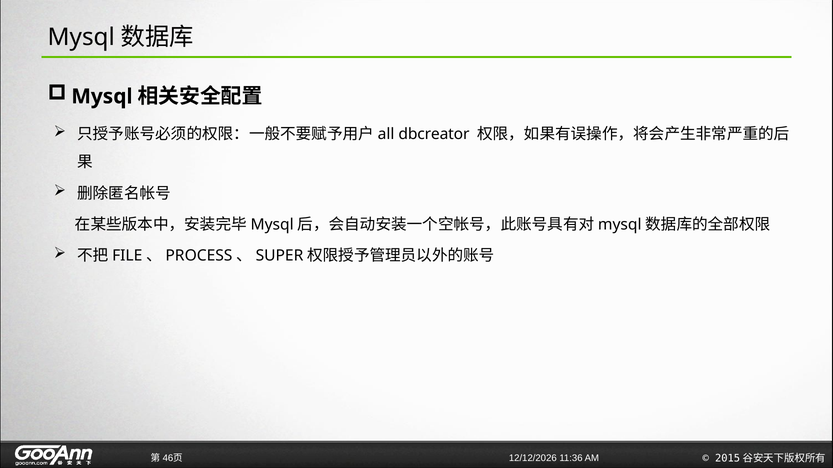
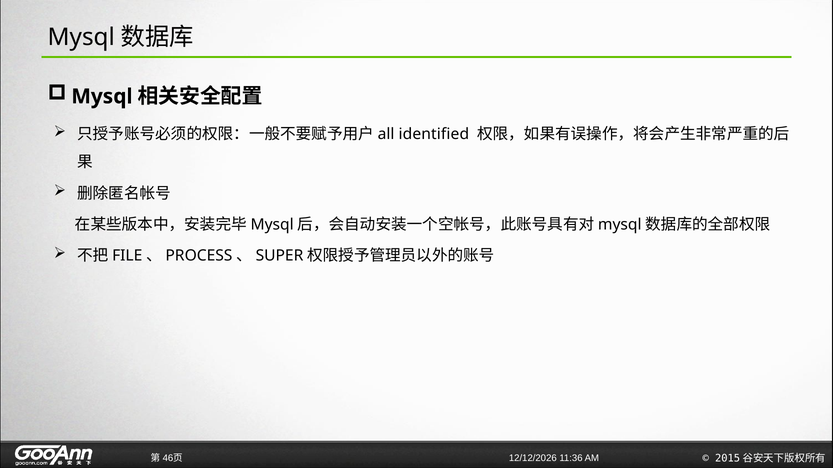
dbcreator: dbcreator -> identified
